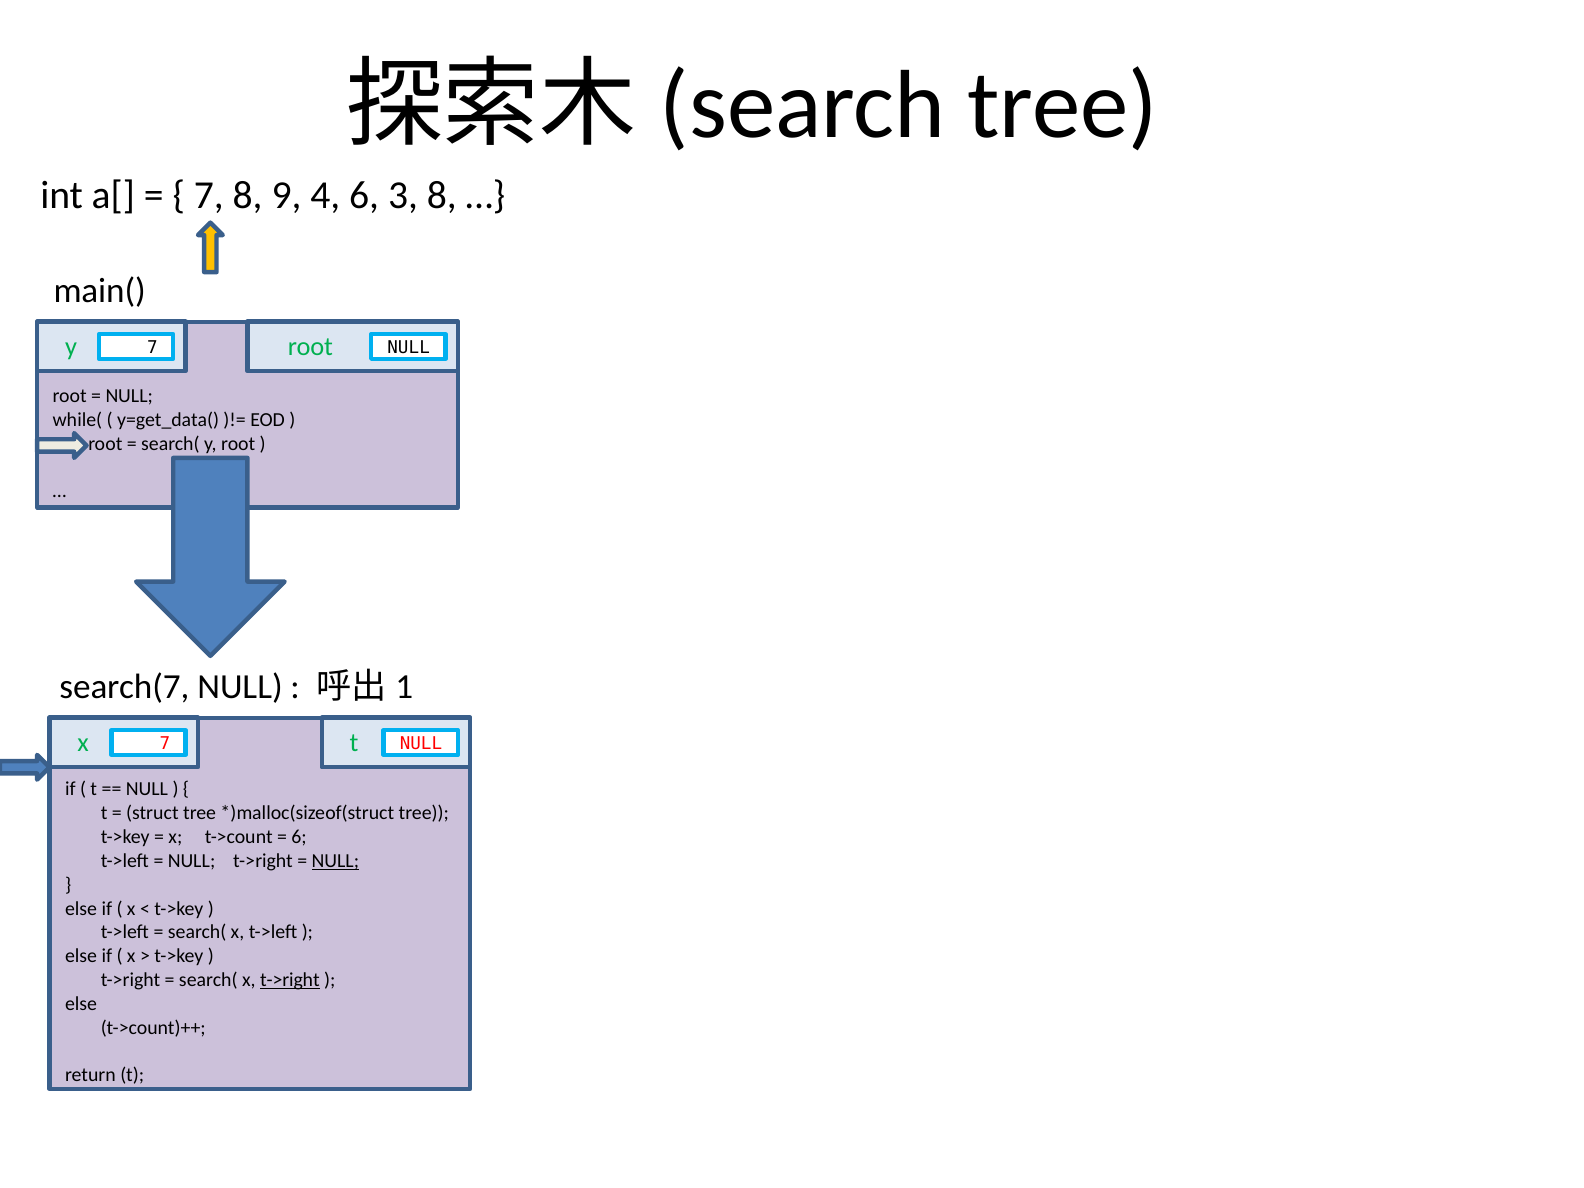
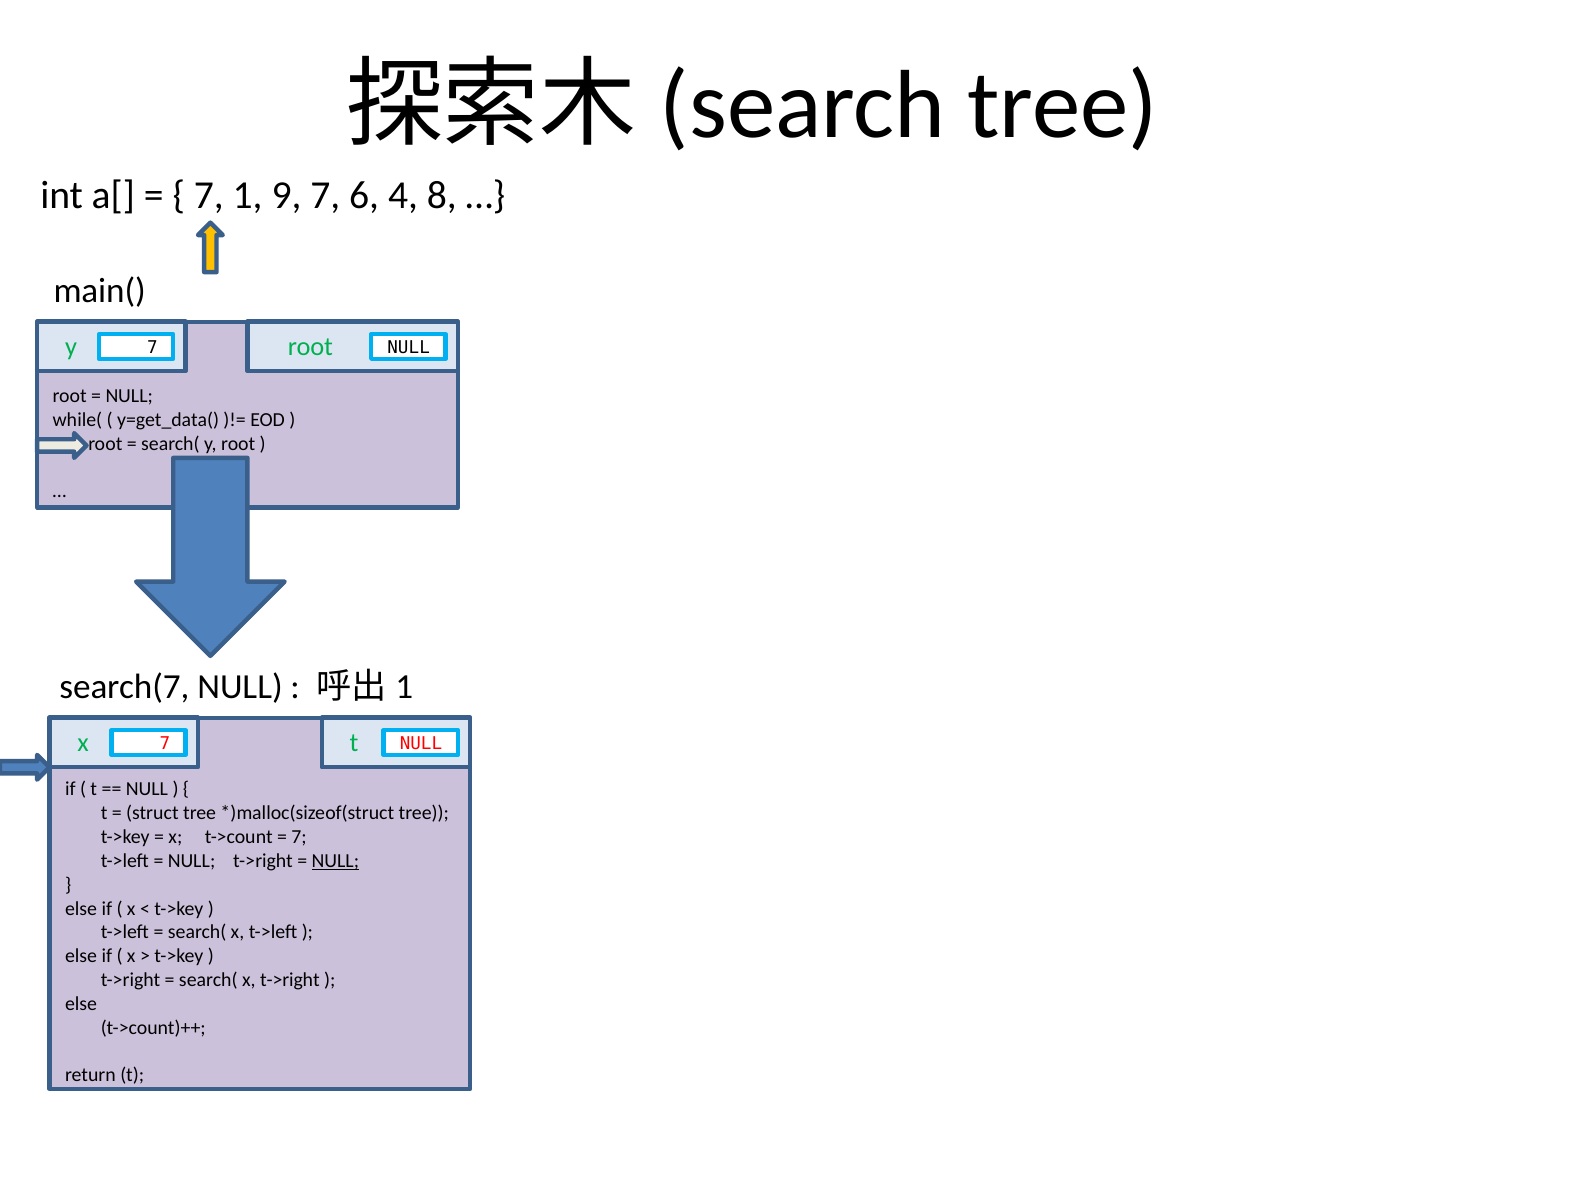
7 8: 8 -> 1
9 4: 4 -> 7
3: 3 -> 4
6 at (299, 837): 6 -> 7
t->right at (290, 980) underline: present -> none
